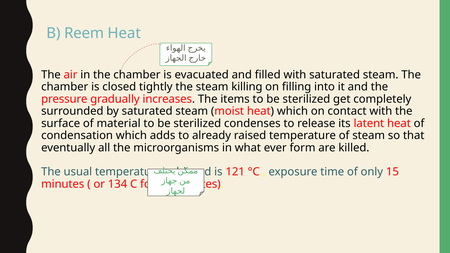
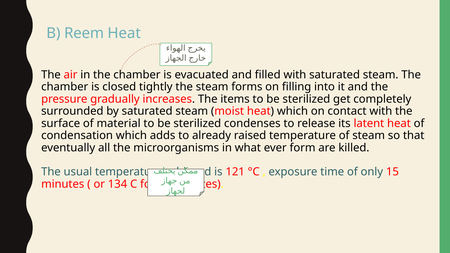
killing: killing -> forms
